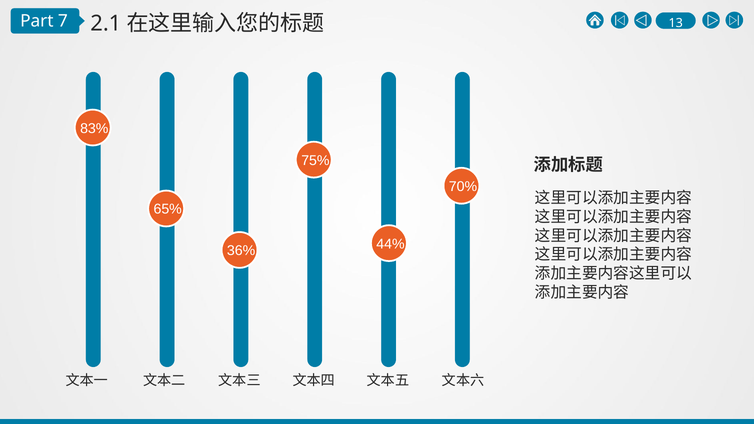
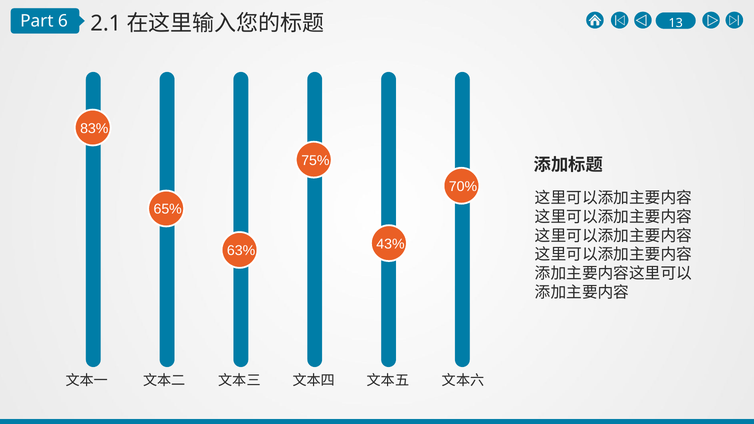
7: 7 -> 6
44%: 44% -> 43%
36%: 36% -> 63%
